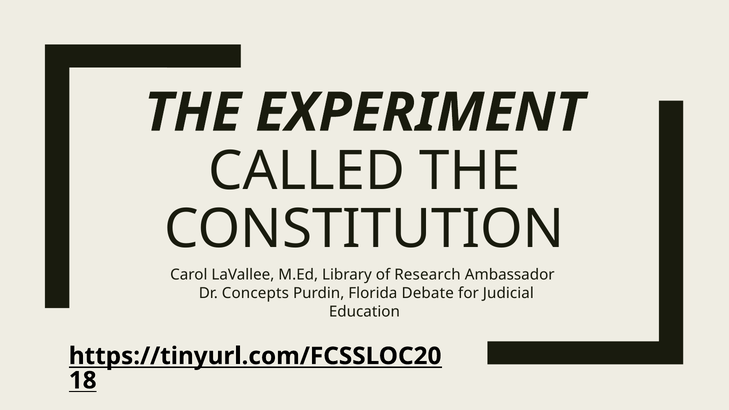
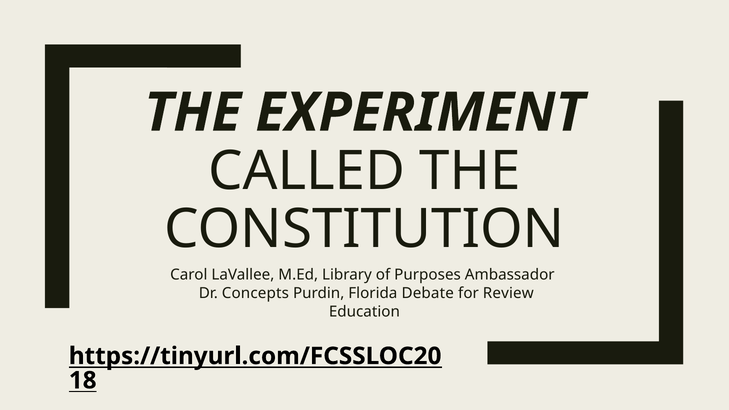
Research: Research -> Purposes
Judicial: Judicial -> Review
